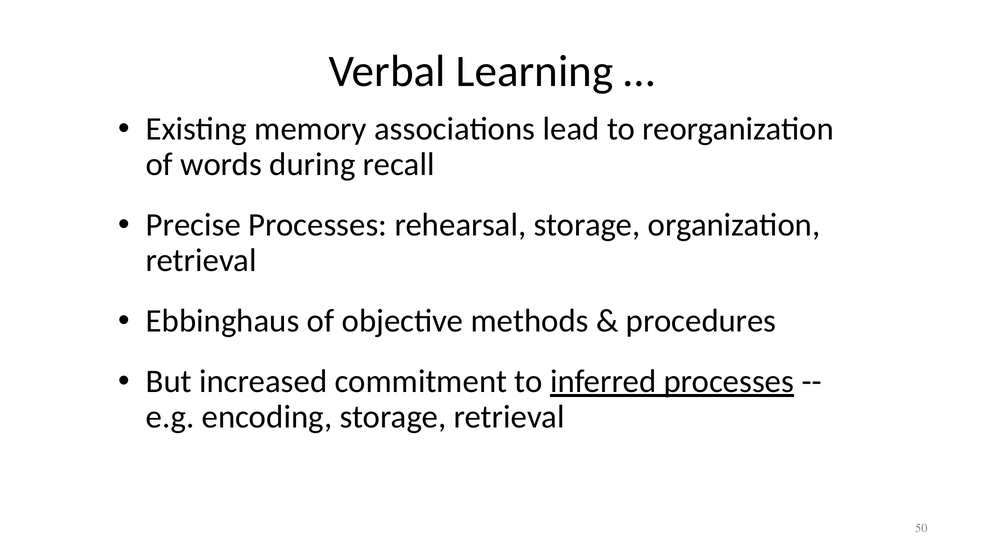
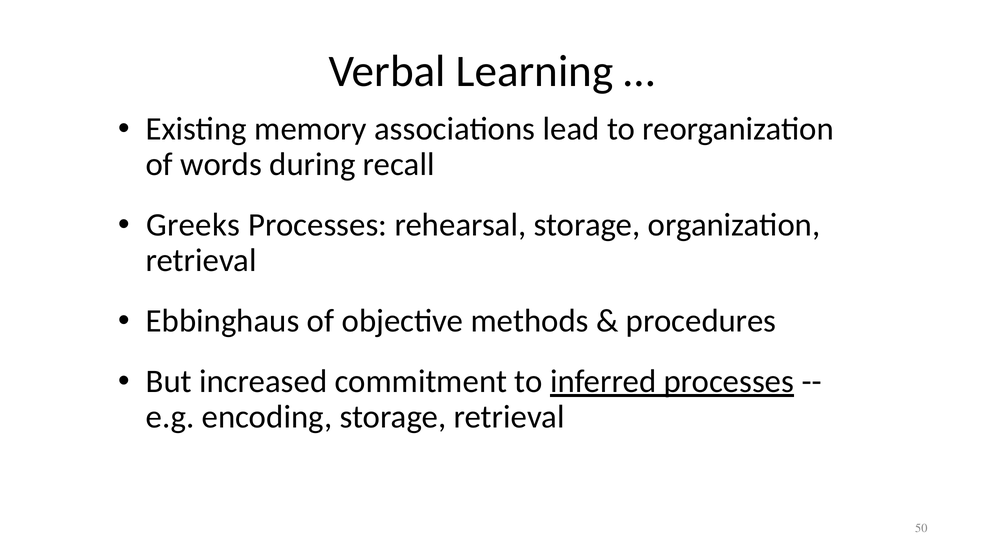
Precise: Precise -> Greeks
